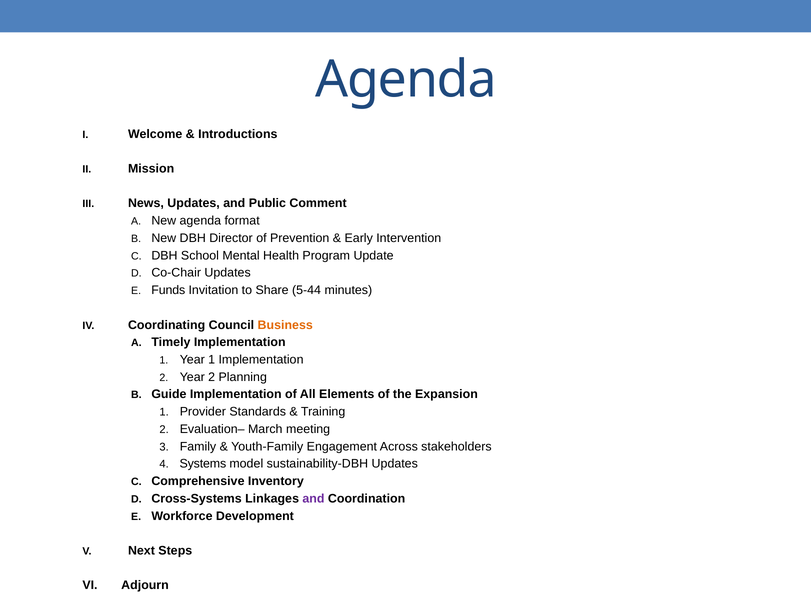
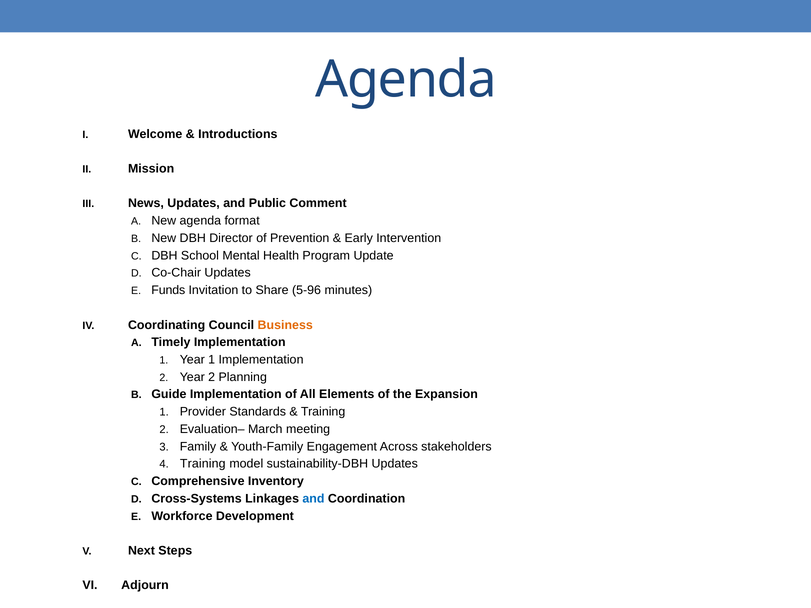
5-44: 5-44 -> 5-96
Systems at (203, 464): Systems -> Training
and at (313, 499) colour: purple -> blue
